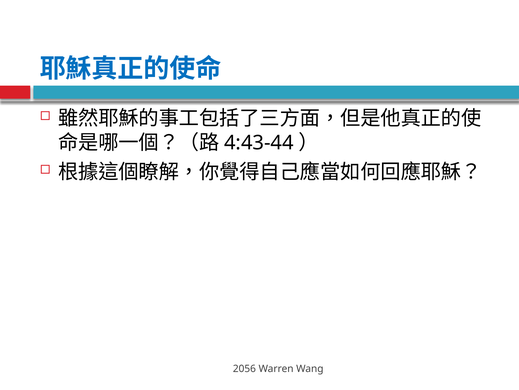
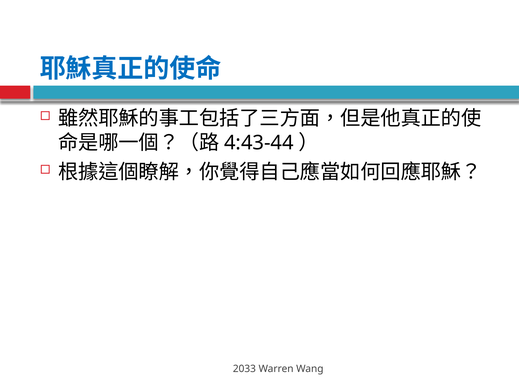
2056: 2056 -> 2033
